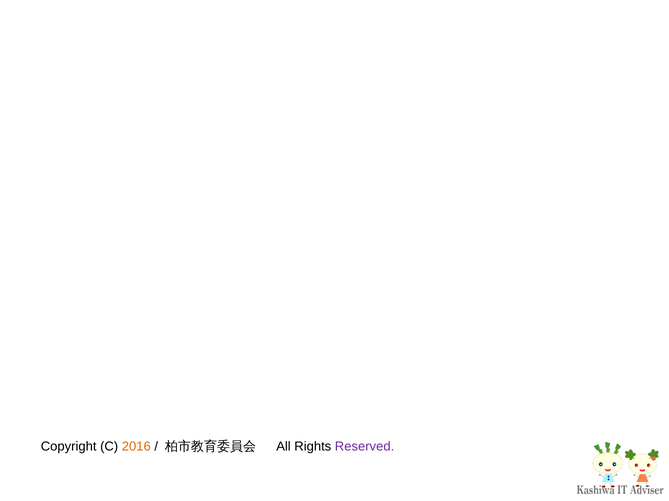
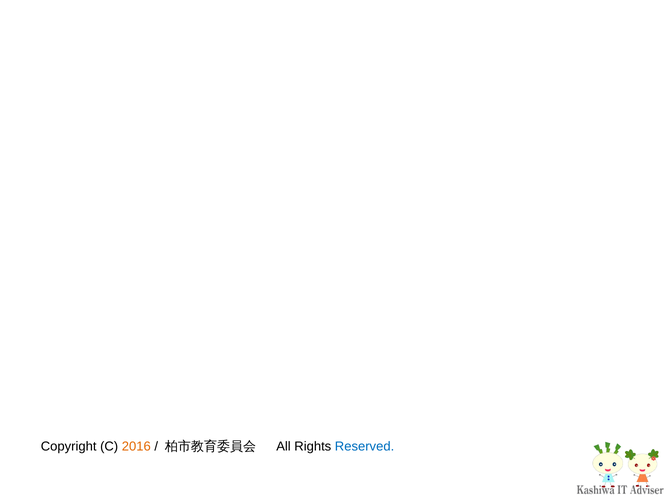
Reserved colour: purple -> blue
